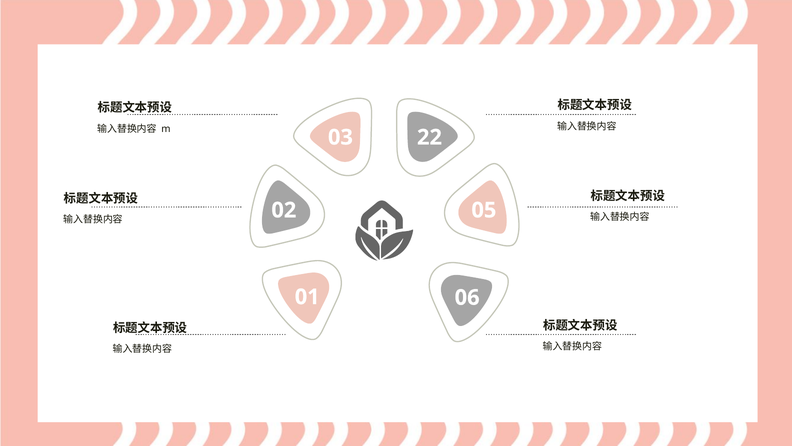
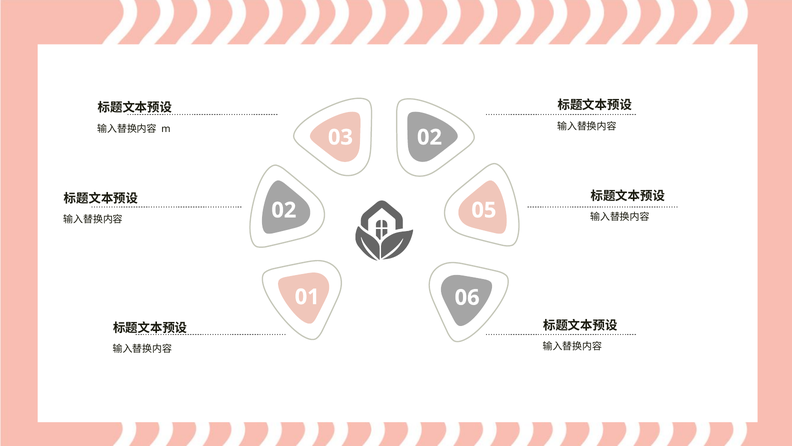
03 22: 22 -> 02
